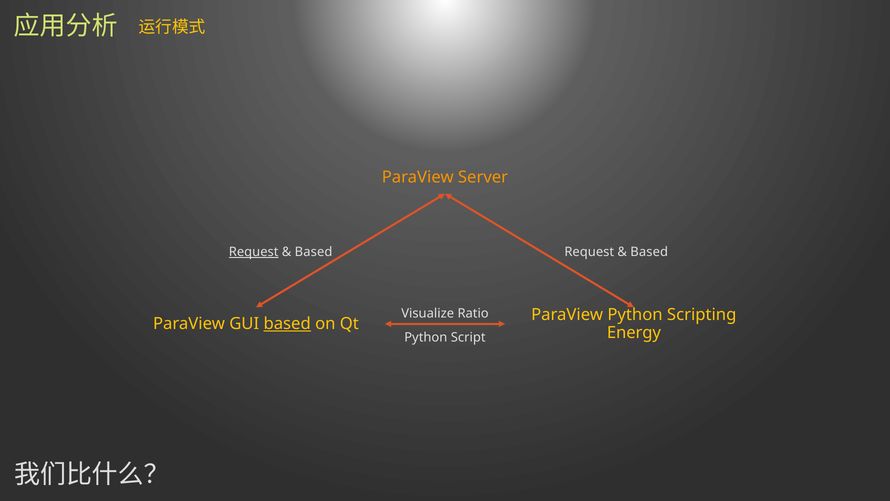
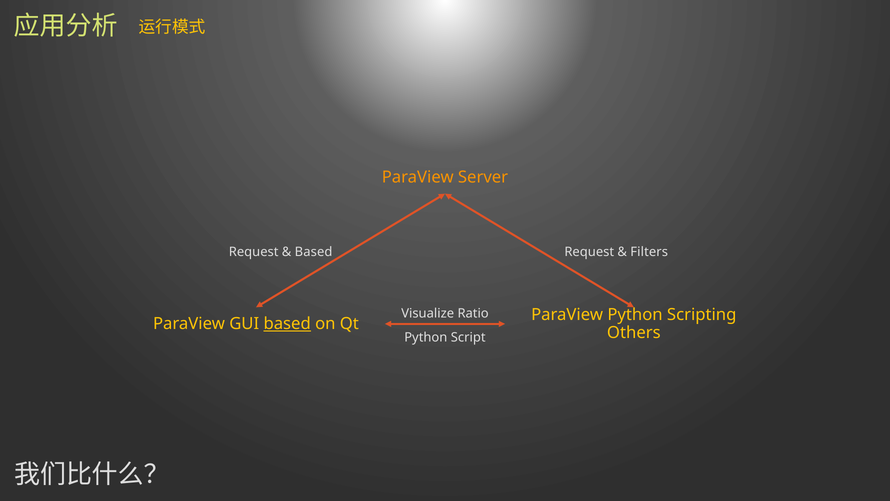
Request at (254, 252) underline: present -> none
Based at (649, 252): Based -> Filters
Energy: Energy -> Others
